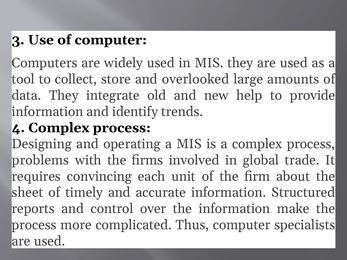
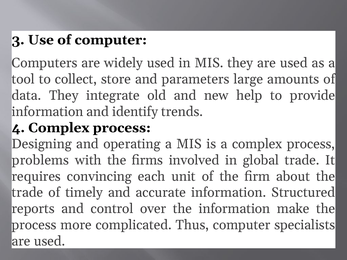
overlooked: overlooked -> parameters
sheet at (27, 193): sheet -> trade
